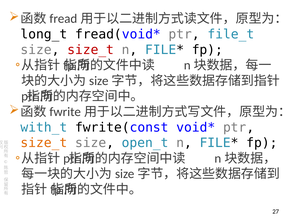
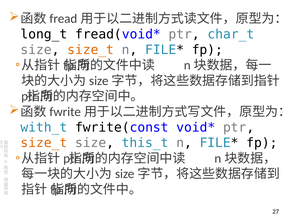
file_t: file_t -> char_t
size_t at (91, 50) colour: red -> orange
open_t: open_t -> this_t
